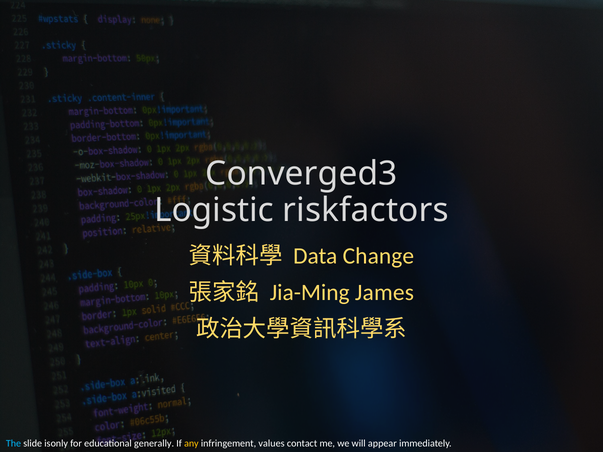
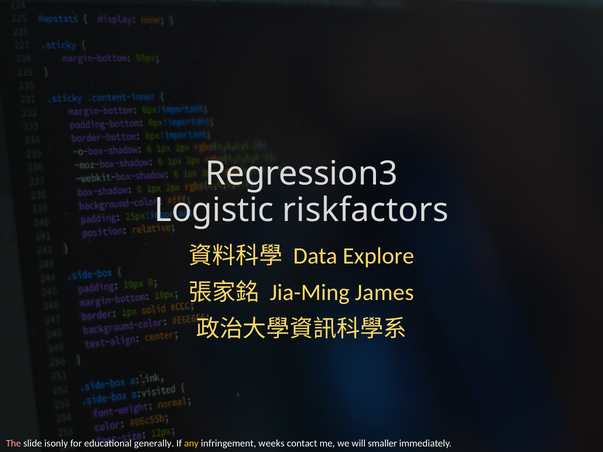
Converged3: Converged3 -> Regression3
Change: Change -> Explore
The colour: light blue -> pink
values: values -> weeks
appear: appear -> smaller
